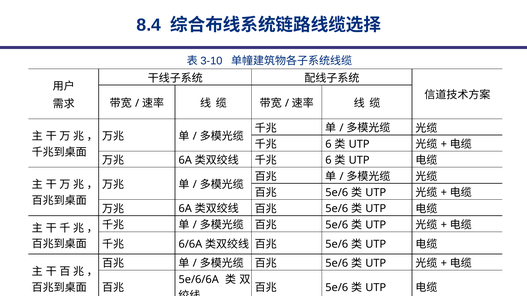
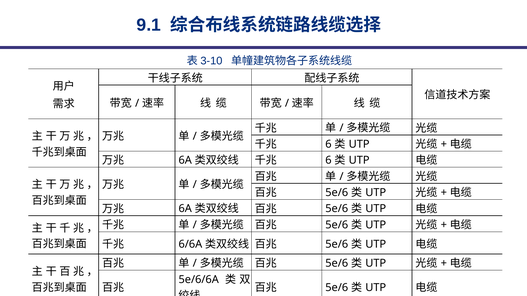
8.4: 8.4 -> 9.1
